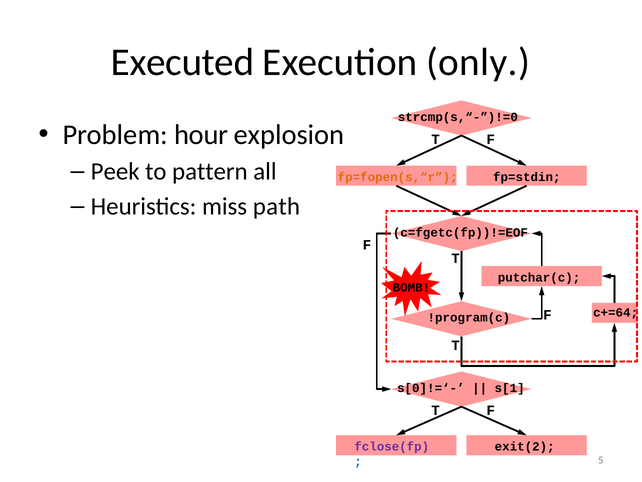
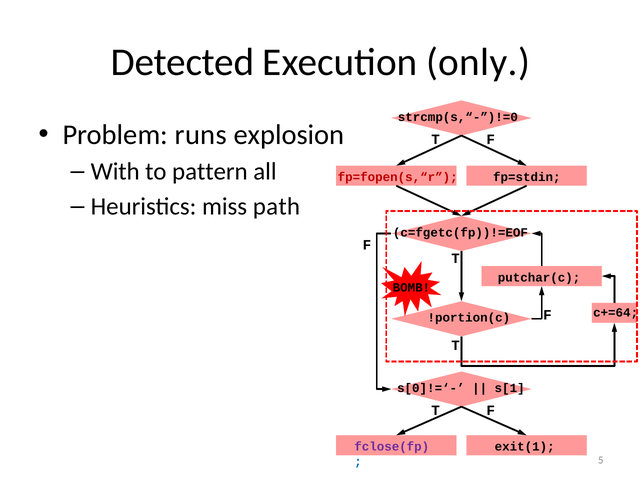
Executed: Executed -> Detected
hour: hour -> runs
Peek: Peek -> With
fp=fopen(s,“r colour: orange -> red
!program(c: !program(c -> !portion(c
exit(2: exit(2 -> exit(1
